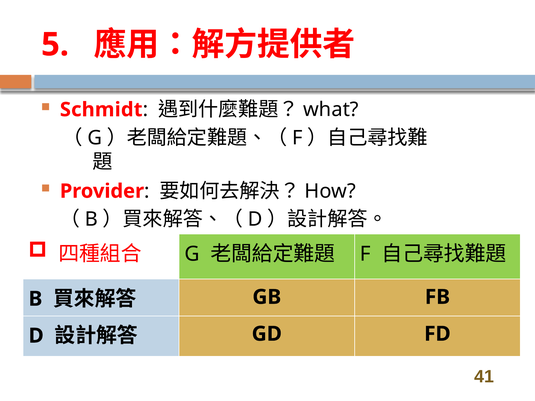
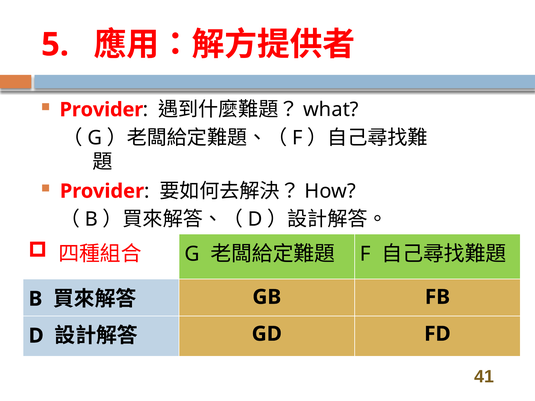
Schmidt at (101, 110): Schmidt -> Provider
